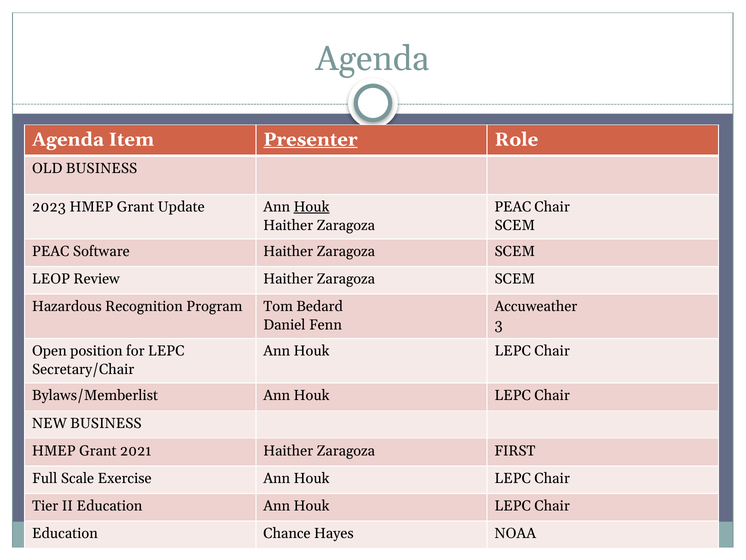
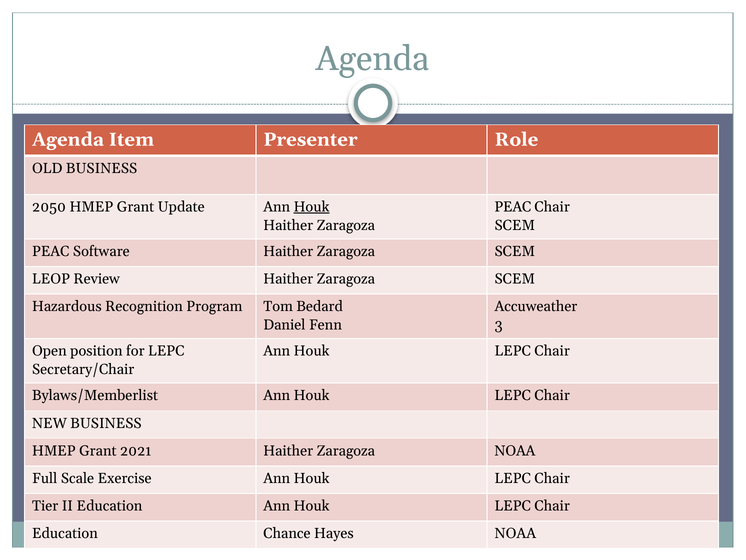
Presenter underline: present -> none
2023: 2023 -> 2050
Zaragoza FIRST: FIRST -> NOAA
